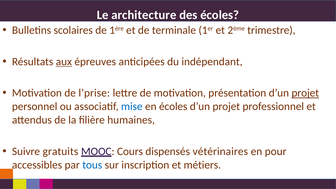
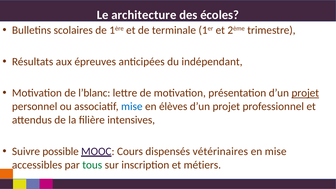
aux underline: present -> none
l’prise: l’prise -> l’blanc
en écoles: écoles -> élèves
humaines: humaines -> intensives
gratuits: gratuits -> possible
en pour: pour -> mise
tous colour: blue -> green
